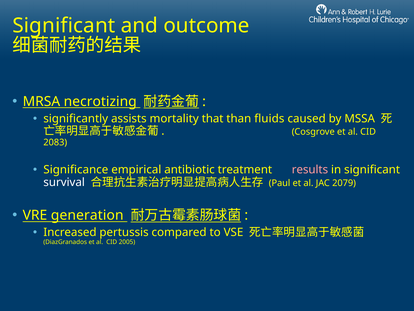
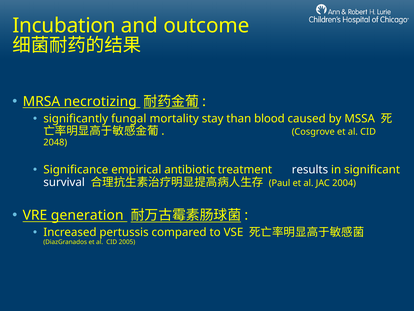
Significant at (64, 25): Significant -> Incubation
assists: assists -> fungal
that: that -> stay
fluids: fluids -> blood
2083: 2083 -> 2048
results colour: pink -> white
2079: 2079 -> 2004
